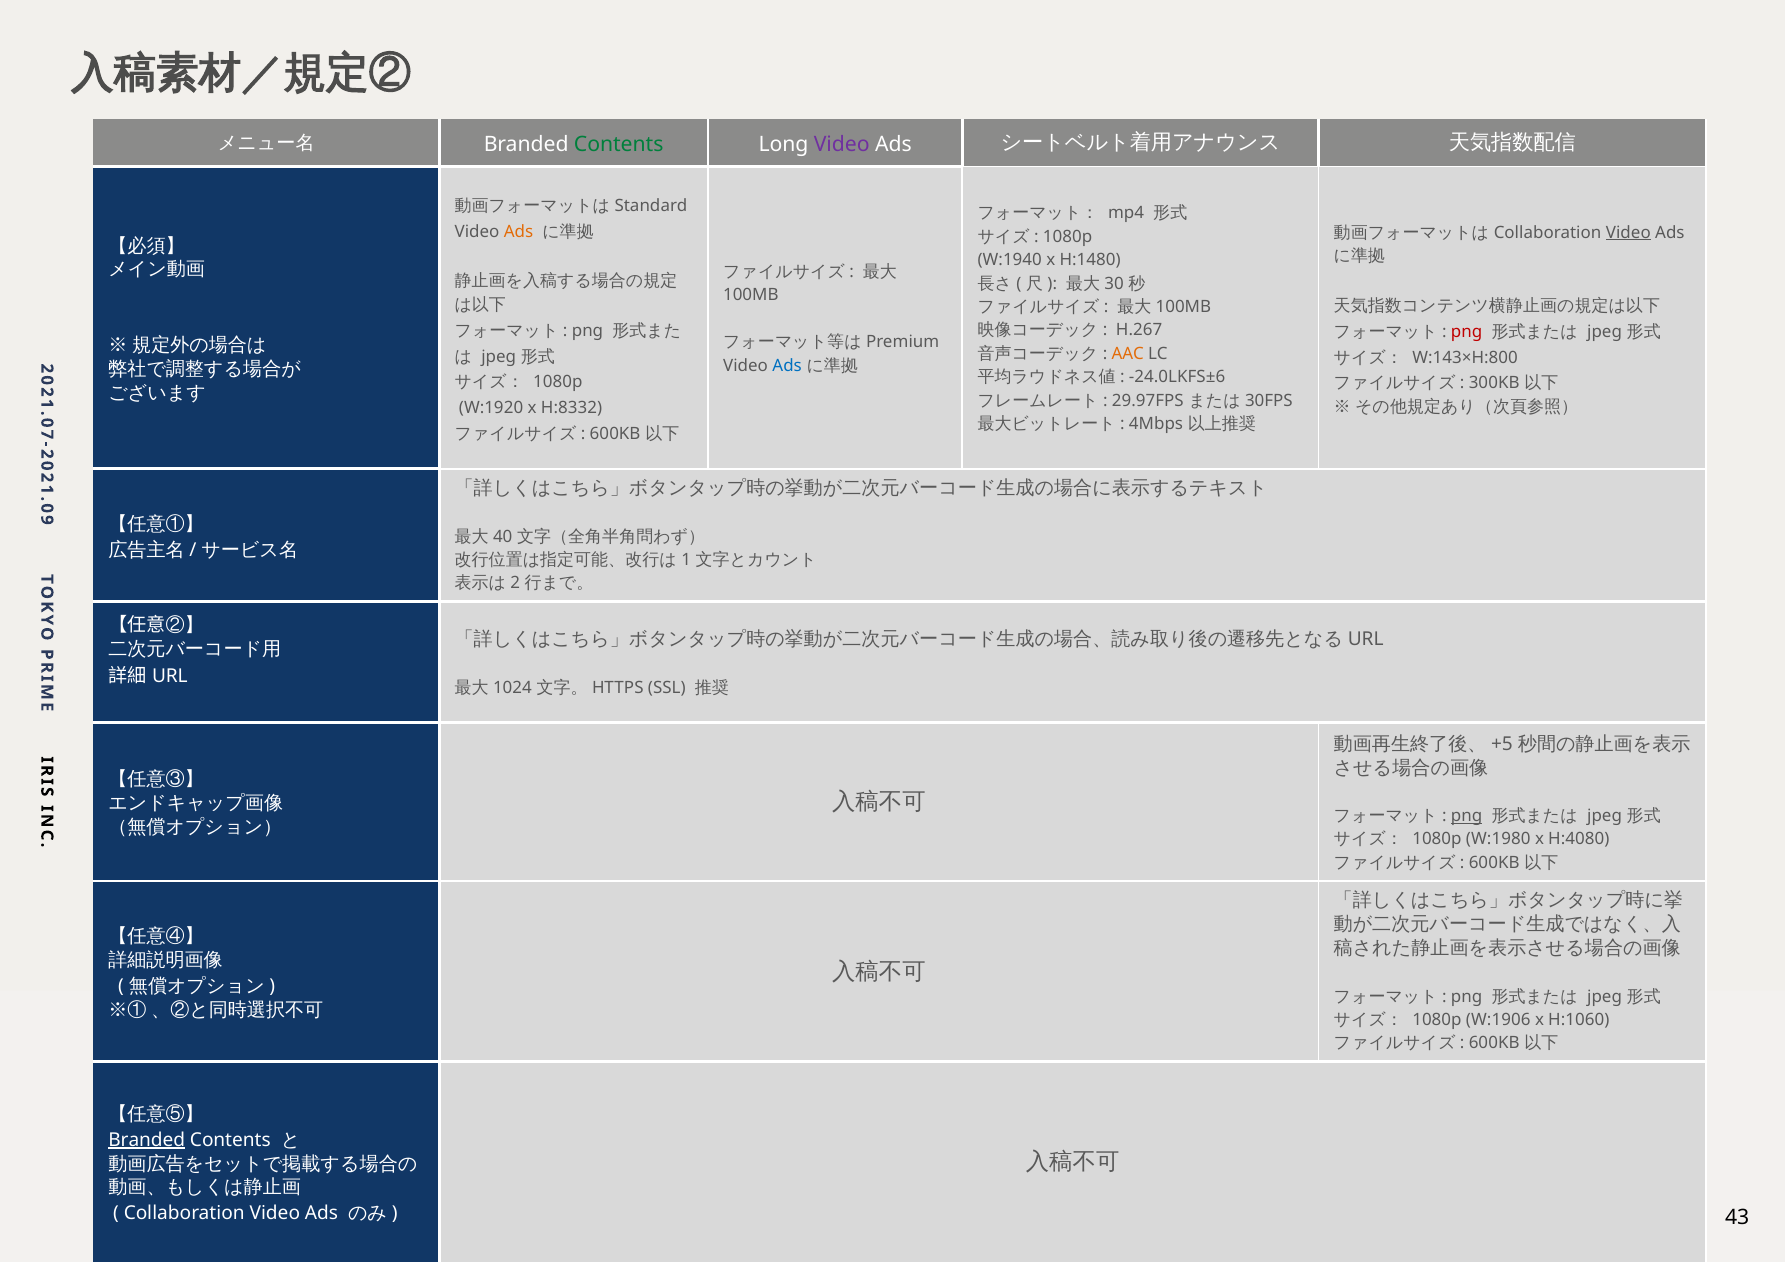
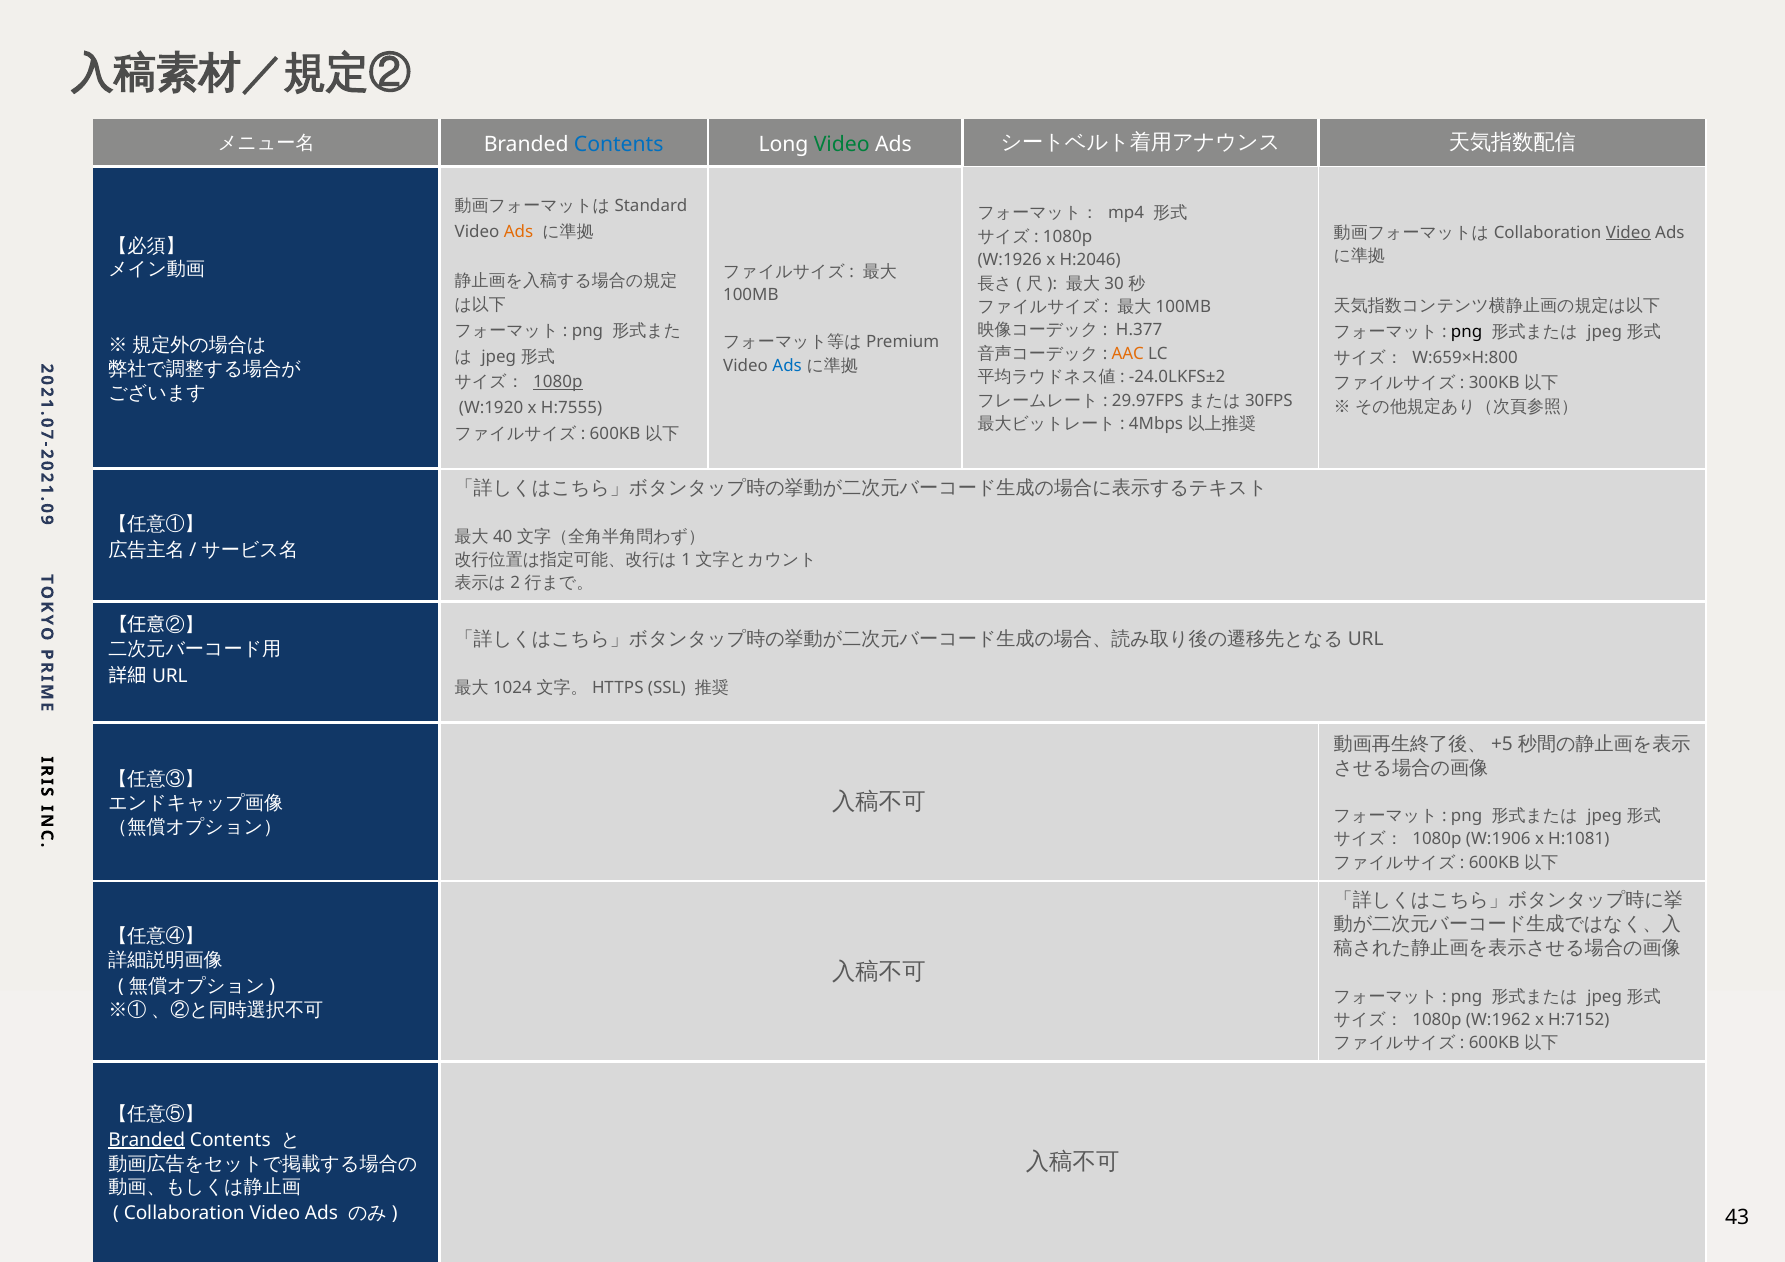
Contents at (619, 144) colour: green -> blue
Video at (842, 144) colour: purple -> green
W:1940: W:1940 -> W:1926
H:1480: H:1480 -> H:2046
H.267: H.267 -> H.377
png at (1467, 332) colour: red -> black
W:143×H:800: W:143×H:800 -> W:659×H:800
-24.0LKFS±6: -24.0LKFS±6 -> -24.0LKFS±2
1080p at (558, 382) underline: none -> present
H:8332: H:8332 -> H:7555
png at (1467, 816) underline: present -> none
W:1980: W:1980 -> W:1906
H:4080: H:4080 -> H:1081
W:1906: W:1906 -> W:1962
H:1060: H:1060 -> H:7152
